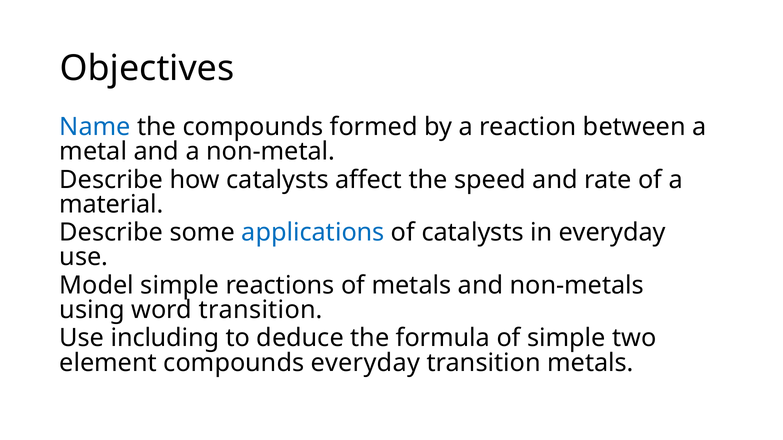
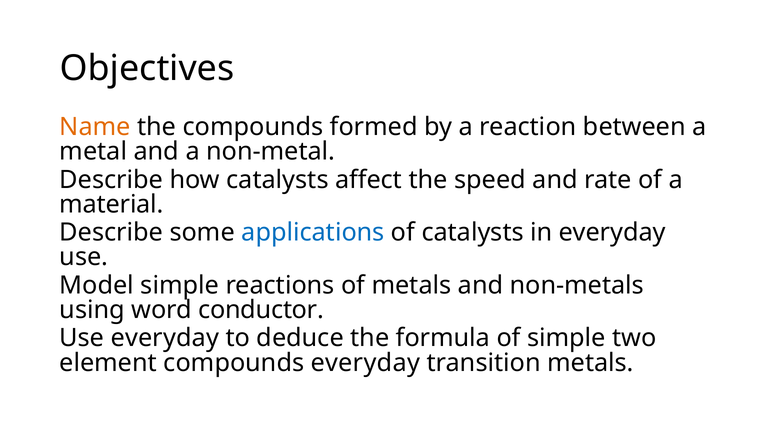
Name colour: blue -> orange
word transition: transition -> conductor
Use including: including -> everyday
